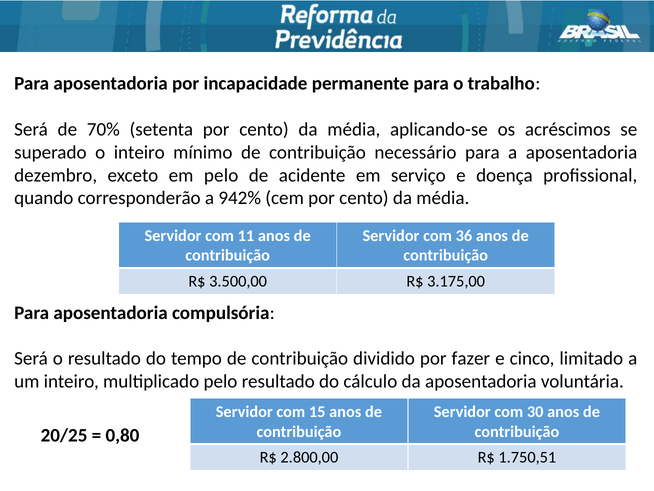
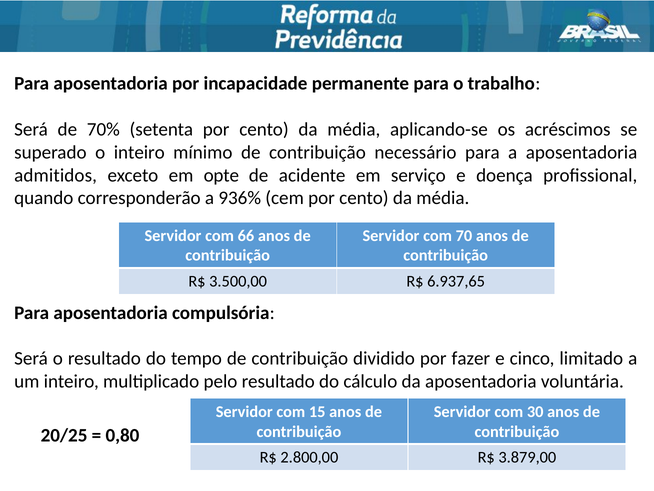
dezembro: dezembro -> admitidos
em pelo: pelo -> opte
942%: 942% -> 936%
11: 11 -> 66
36: 36 -> 70
3.175,00: 3.175,00 -> 6.937,65
1.750,51: 1.750,51 -> 3.879,00
